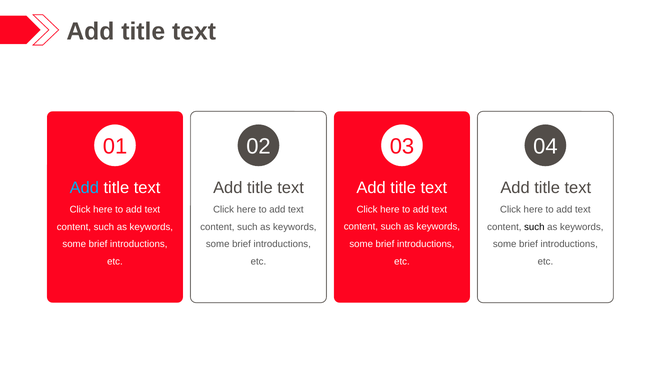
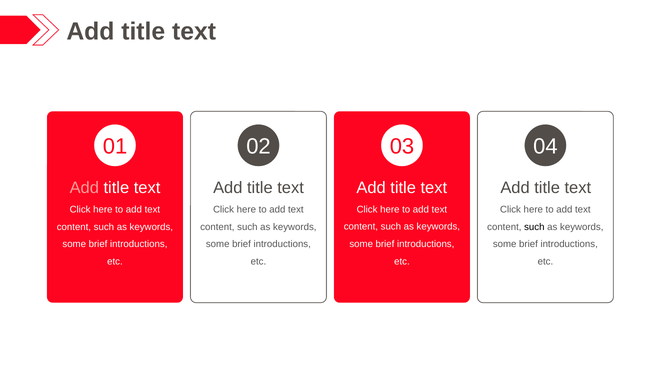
Add at (84, 187) colour: light blue -> pink
